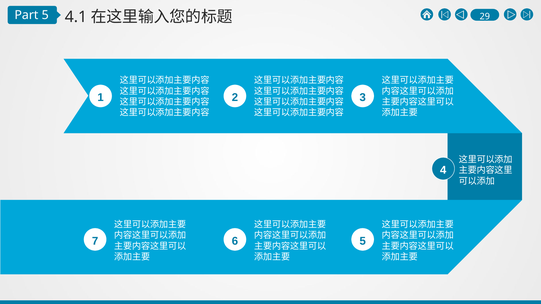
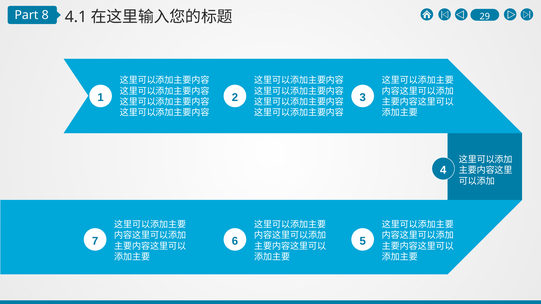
Part 5: 5 -> 8
